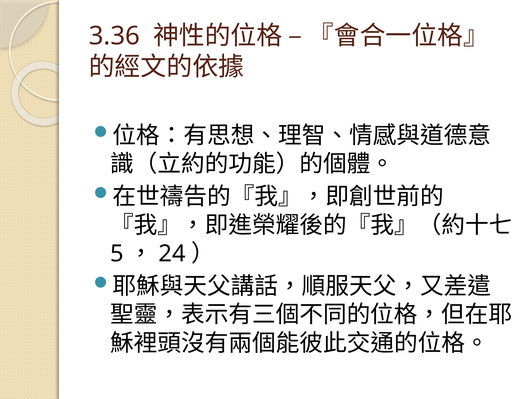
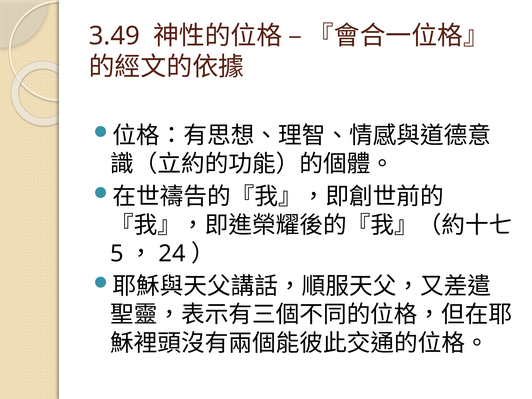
3.36: 3.36 -> 3.49
